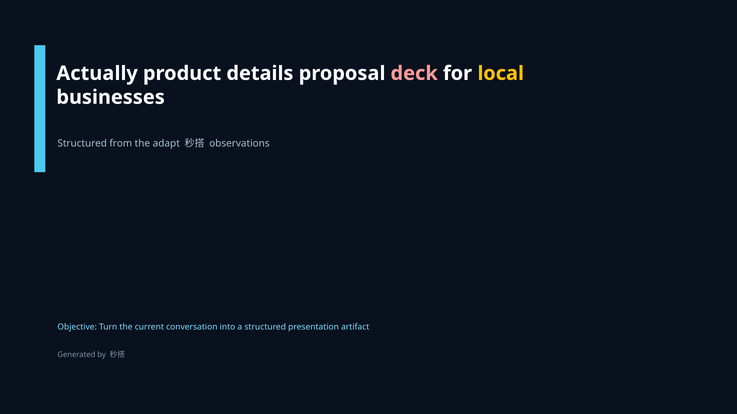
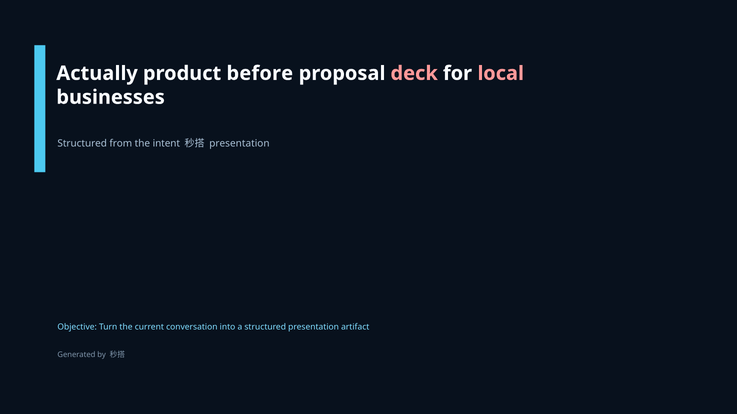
details: details -> before
local colour: yellow -> pink
adapt: adapt -> intent
observations at (239, 144): observations -> presentation
